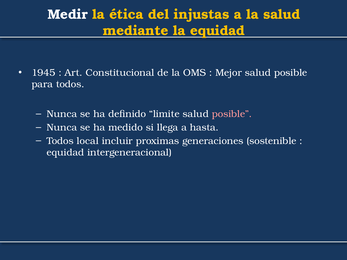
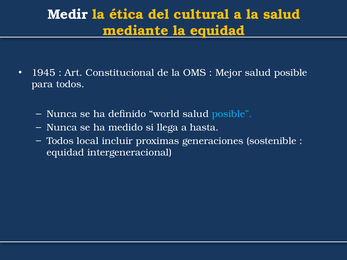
injustas: injustas -> cultural
limite: limite -> world
posible at (232, 114) colour: pink -> light blue
